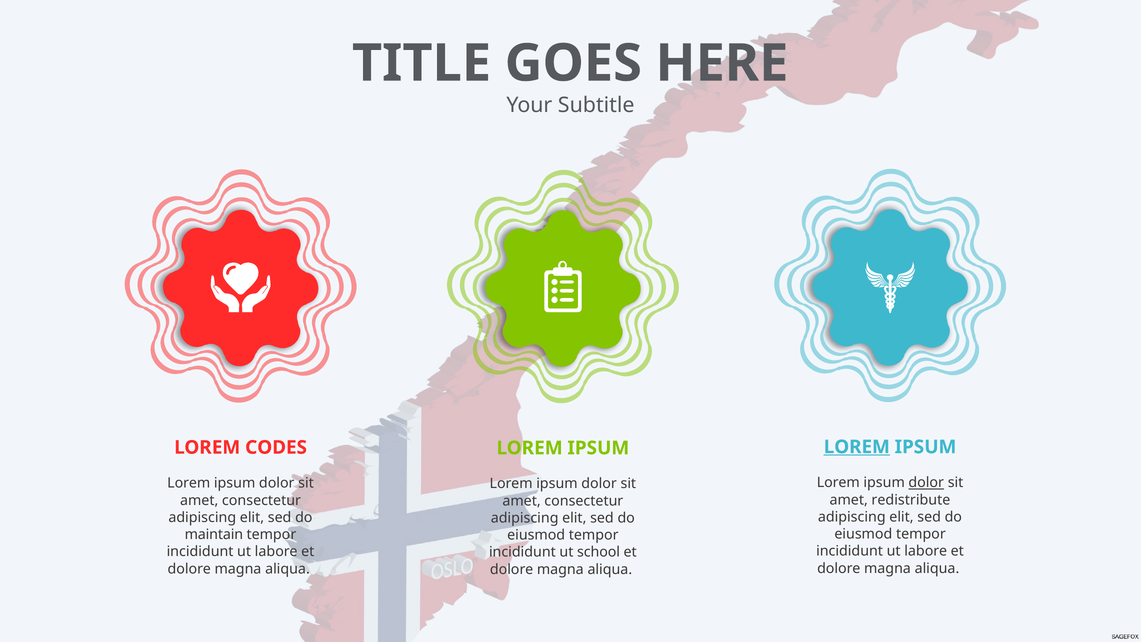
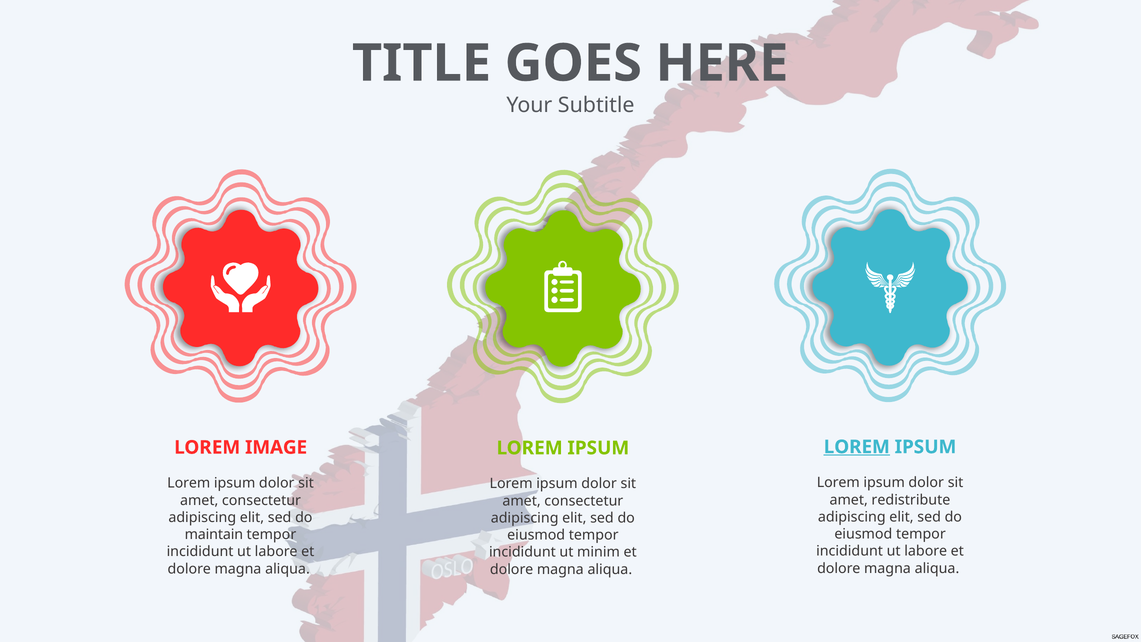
CODES: CODES -> IMAGE
dolor at (926, 483) underline: present -> none
school: school -> minim
